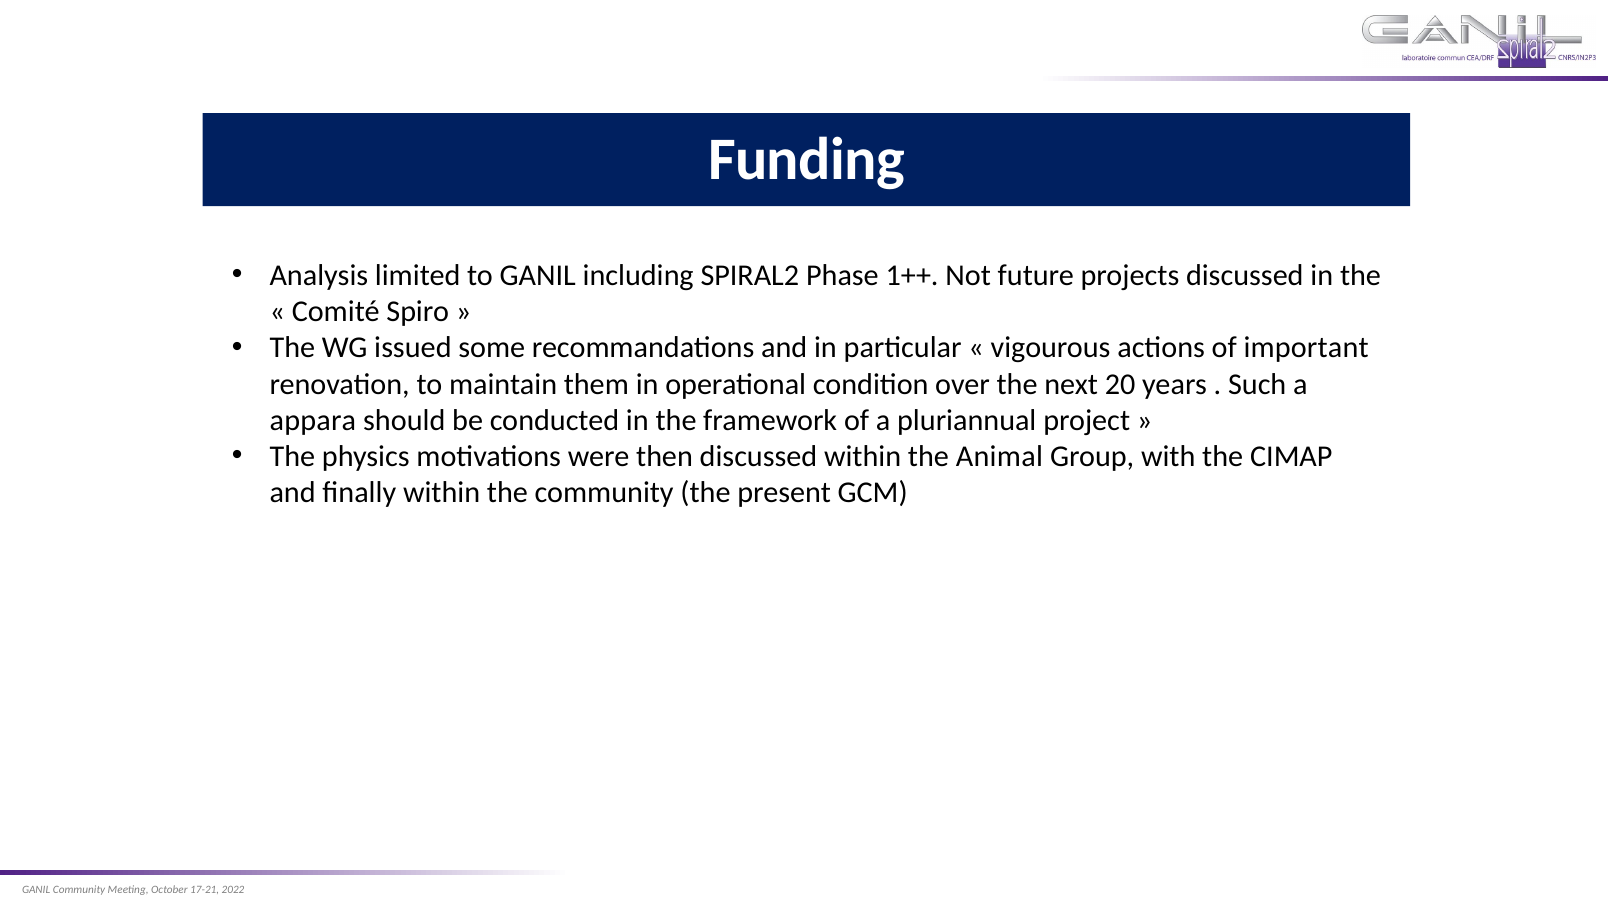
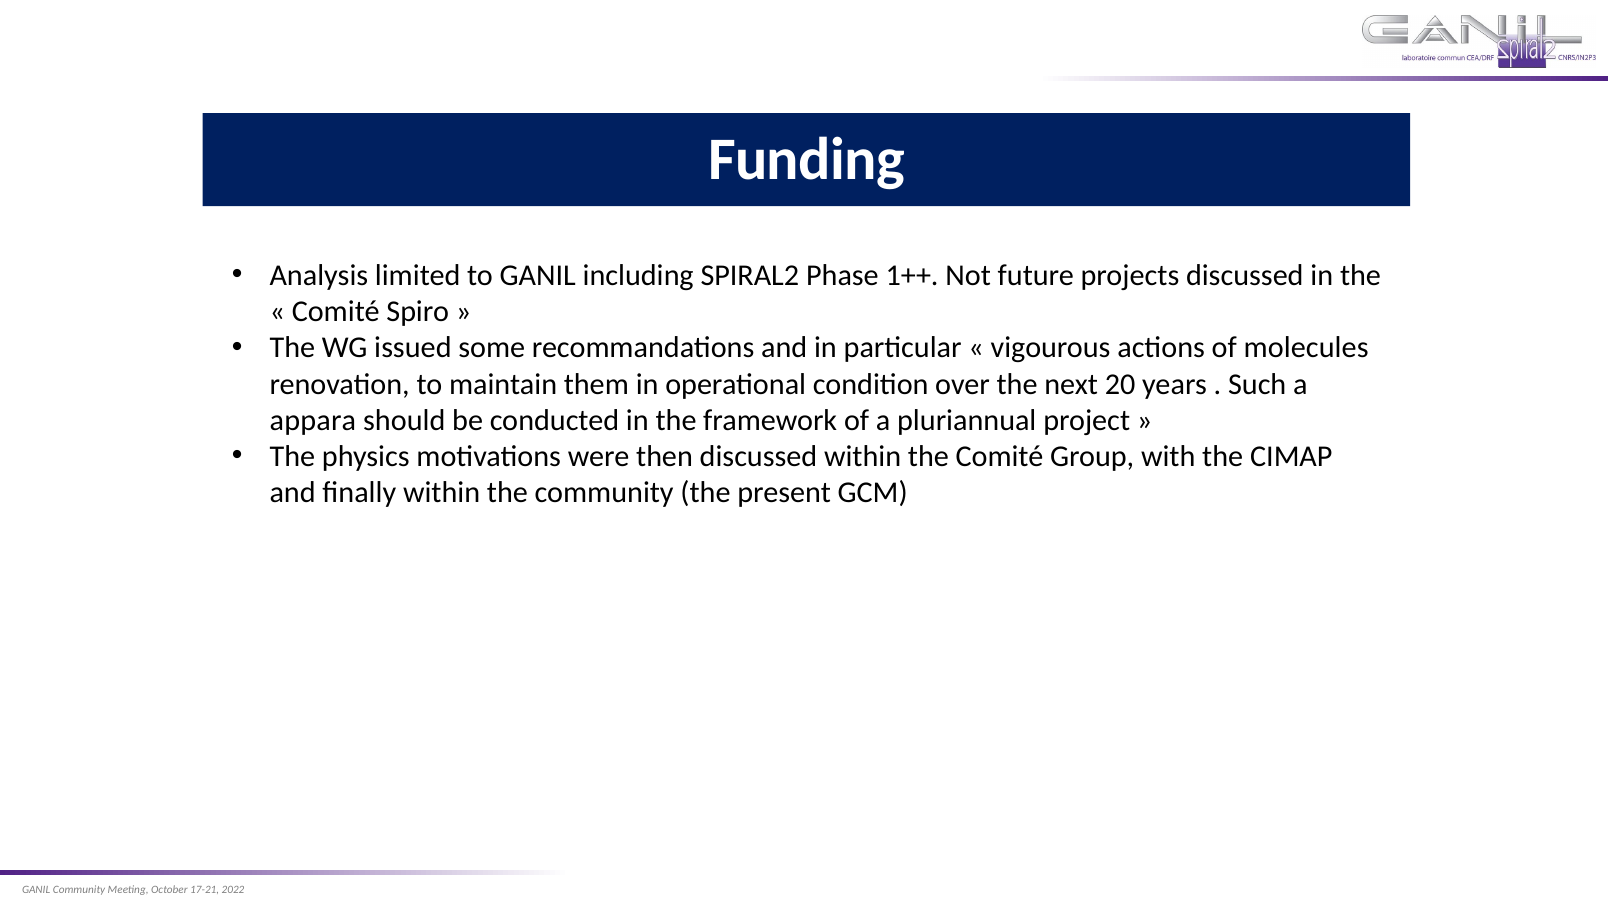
important: important -> molecules
the Animal: Animal -> Comité
